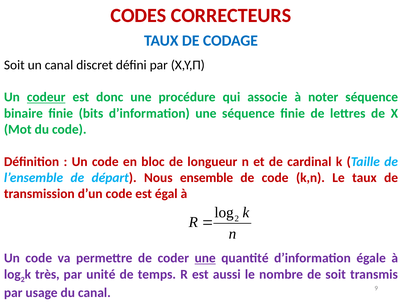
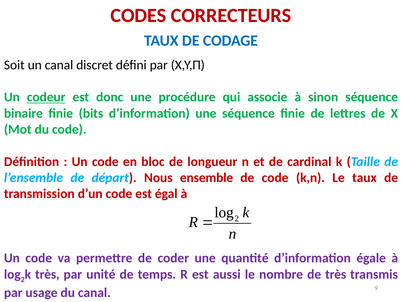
noter: noter -> sinon
une at (205, 258) underline: present -> none
de soit: soit -> très
